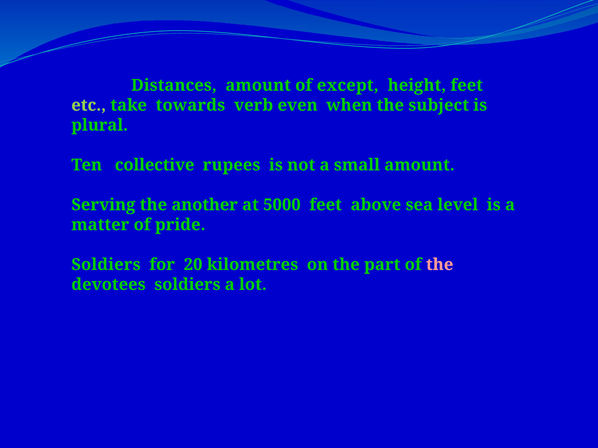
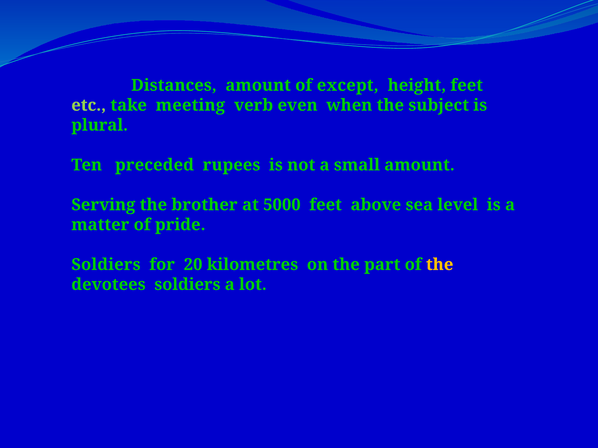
towards: towards -> meeting
collective: collective -> preceded
another: another -> brother
the at (440, 265) colour: pink -> yellow
